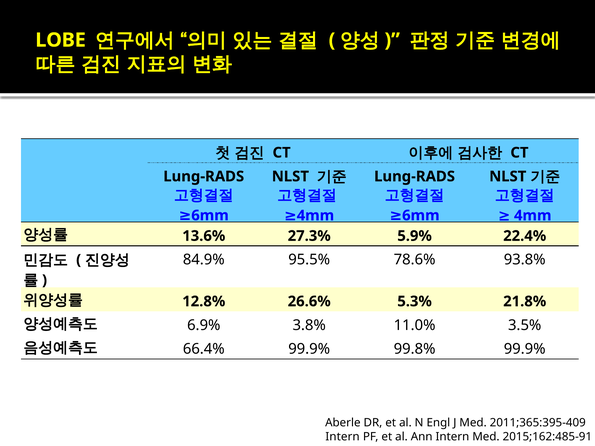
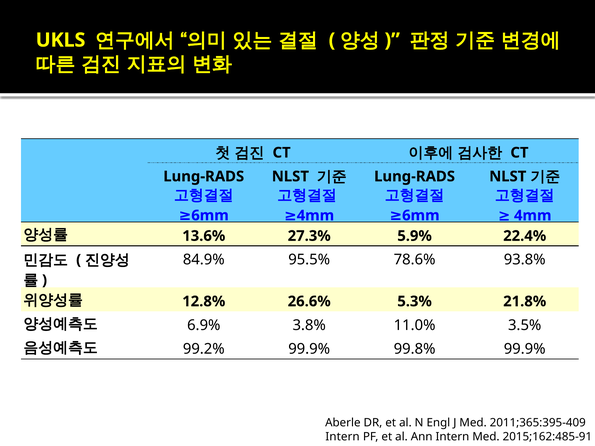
LOBE: LOBE -> UKLS
66.4%: 66.4% -> 99.2%
